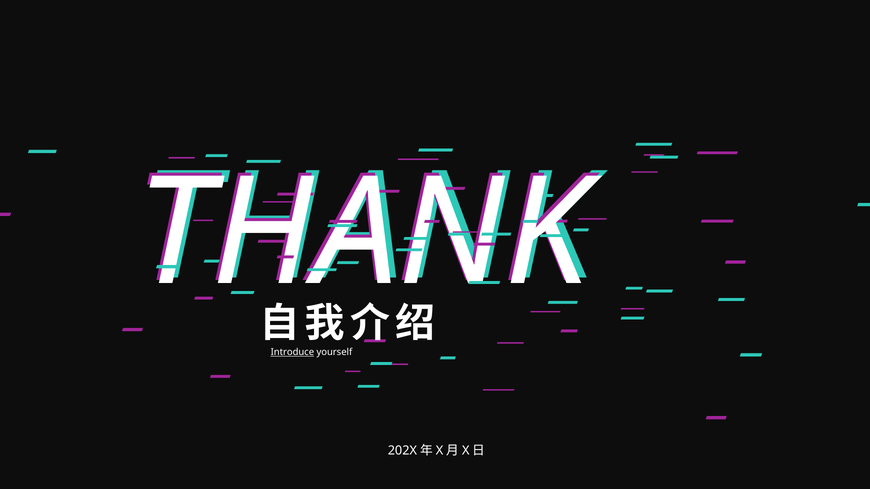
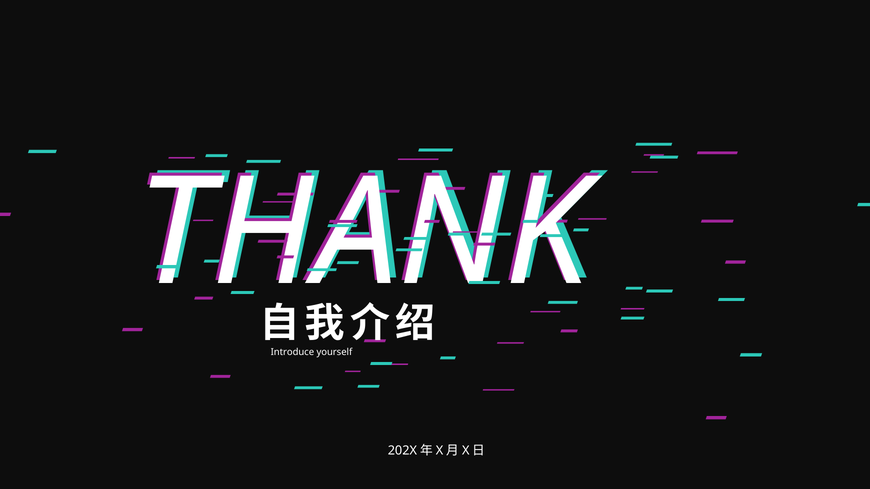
Introduce underline: present -> none
